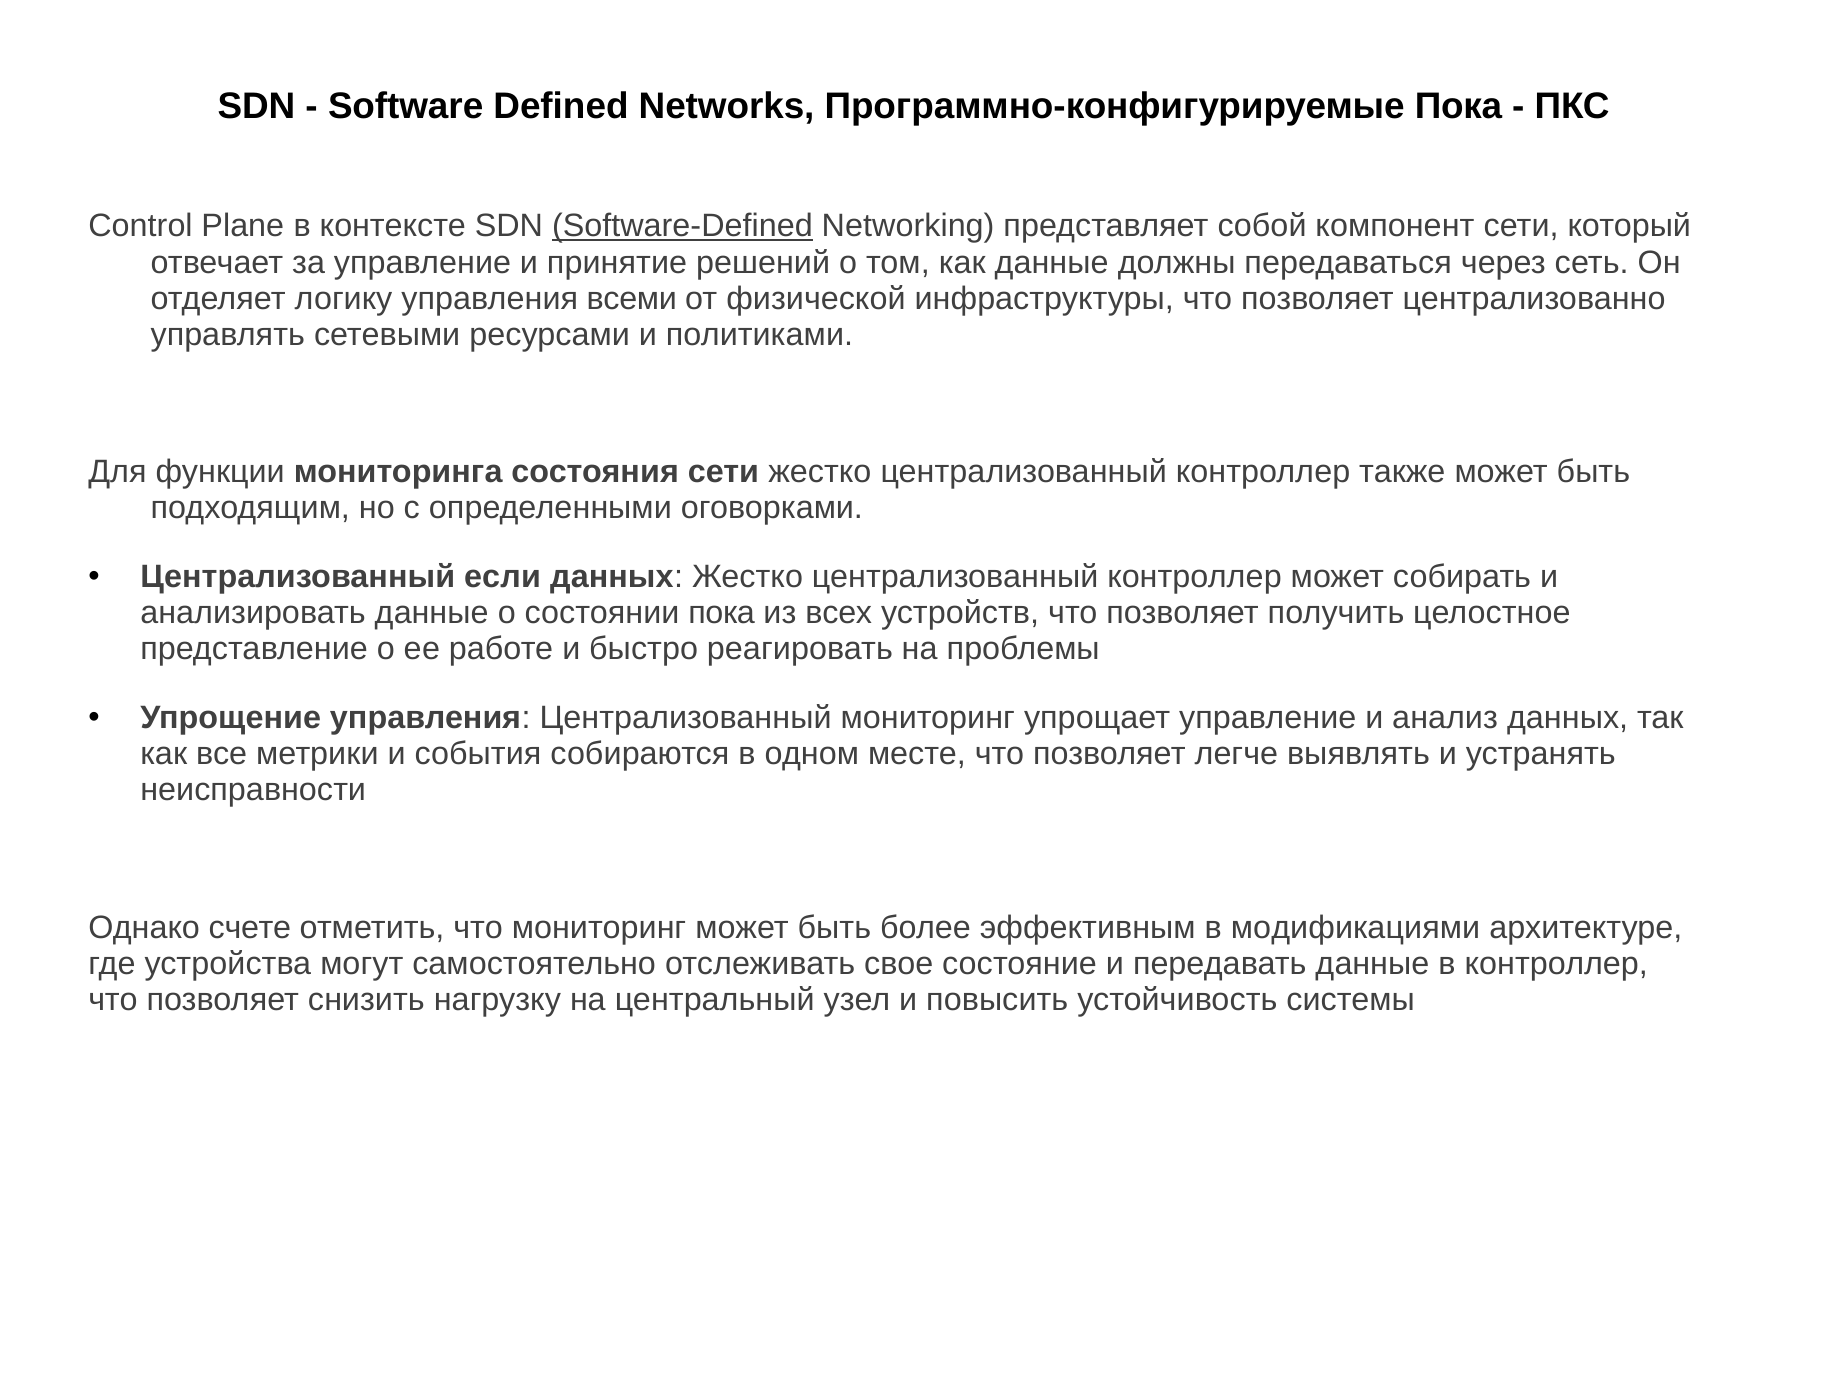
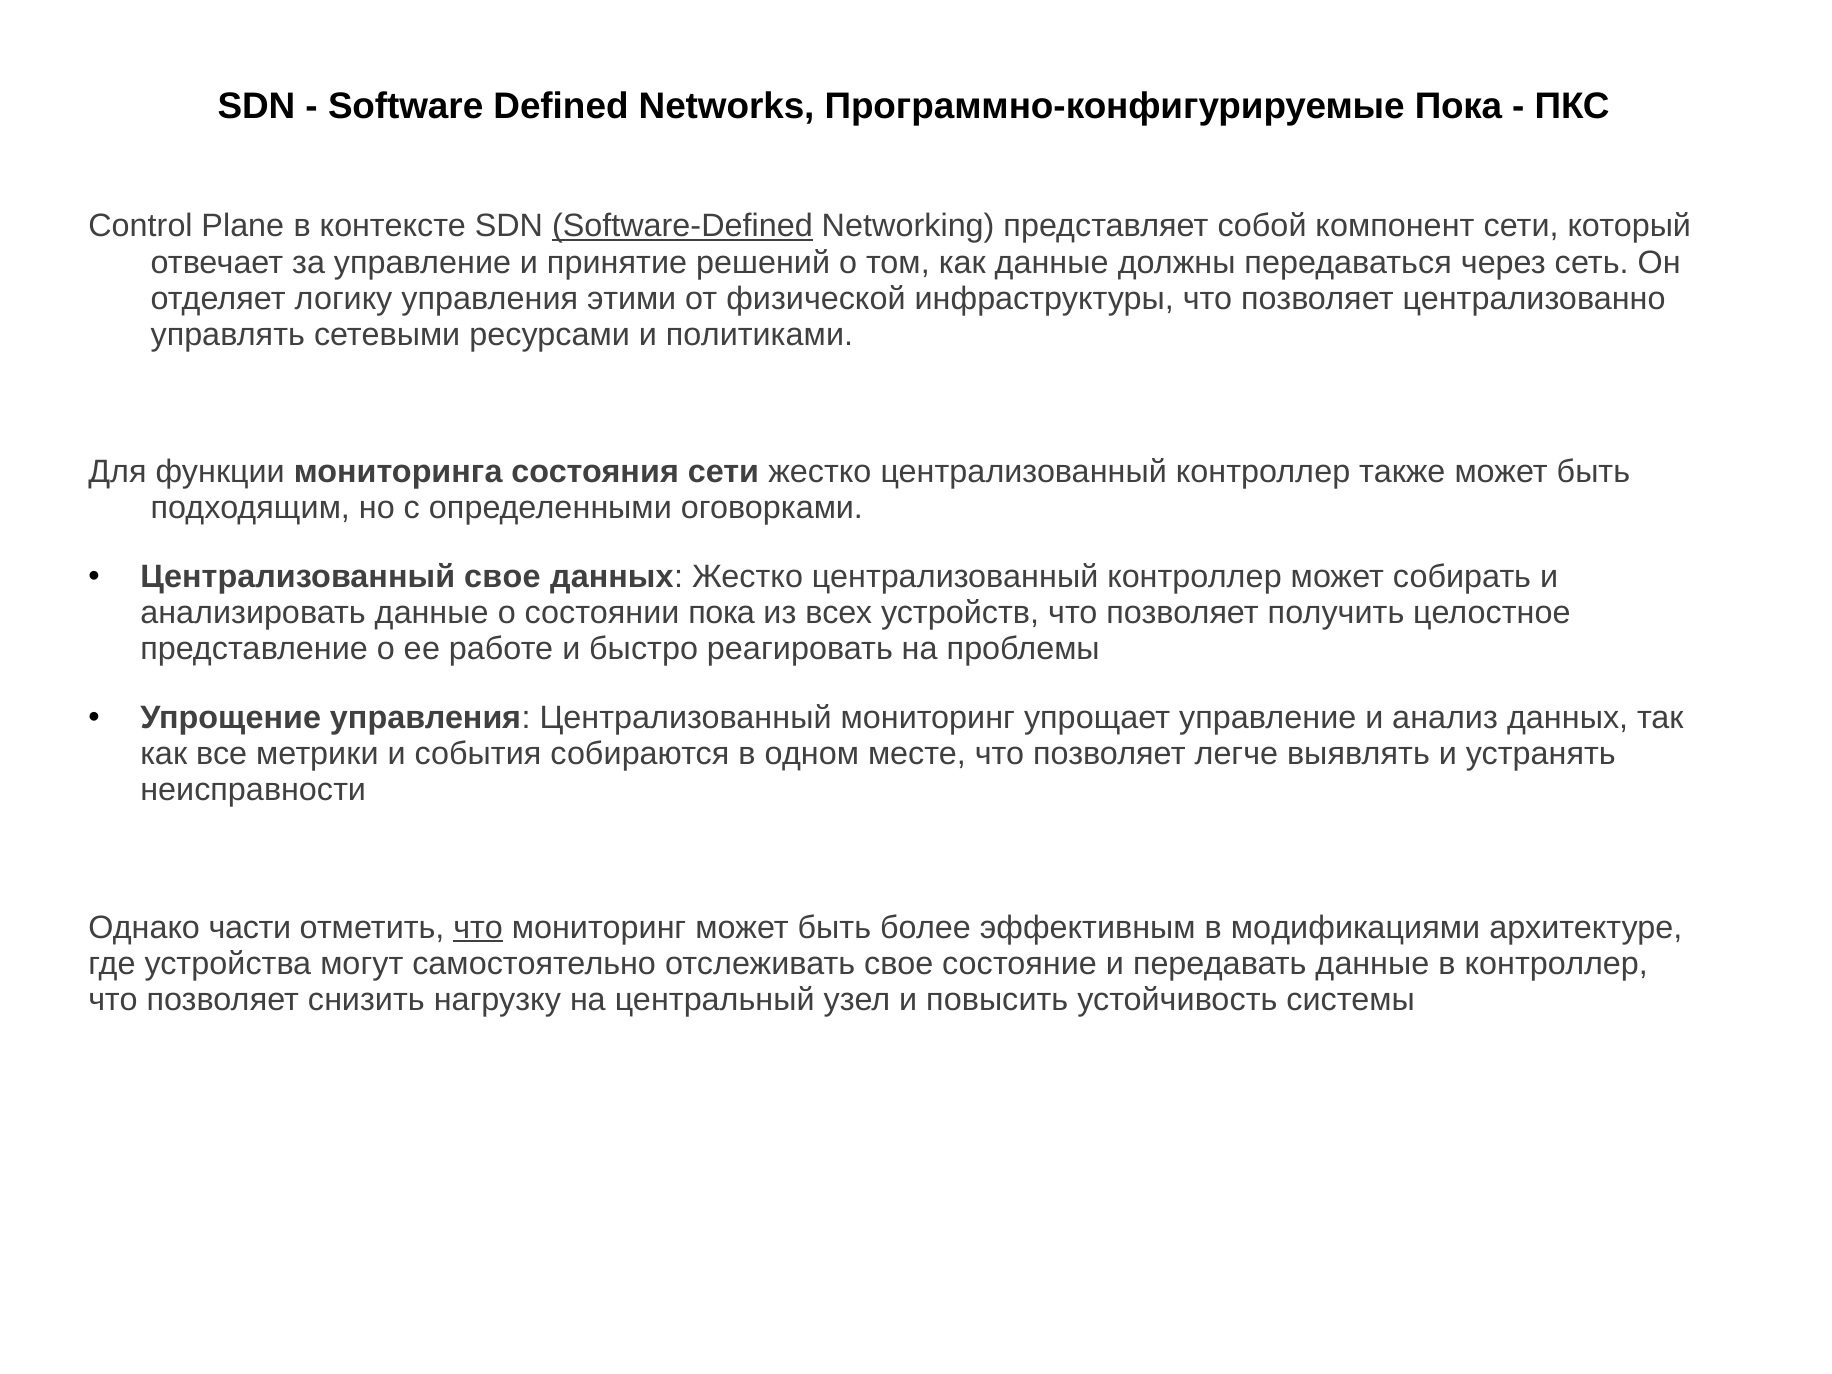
всеми: всеми -> этими
Централизованный если: если -> свое
счете: счете -> части
что at (478, 927) underline: none -> present
